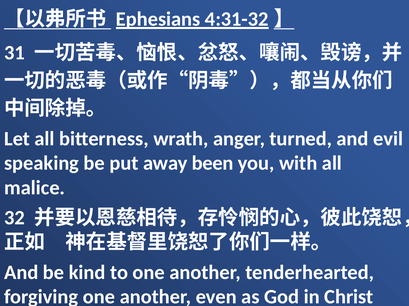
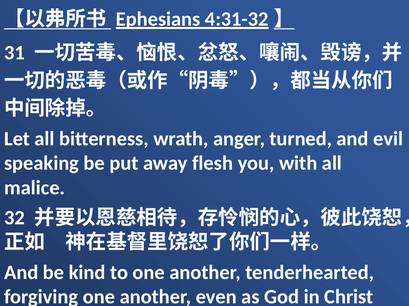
been: been -> flesh
